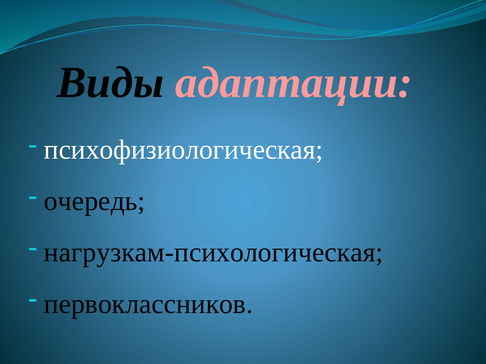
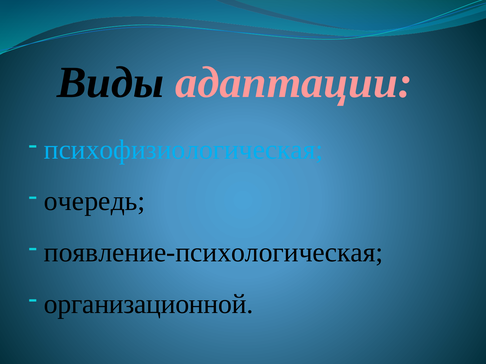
психофизиологическая colour: white -> light blue
нагрузкам-психологическая: нагрузкам-психологическая -> появление-психологическая
первоклассников: первоклассников -> организационной
